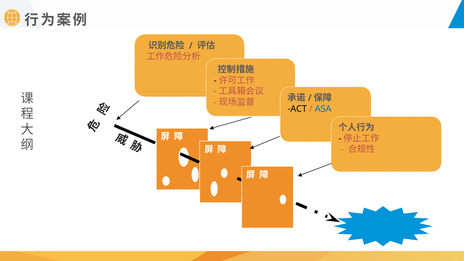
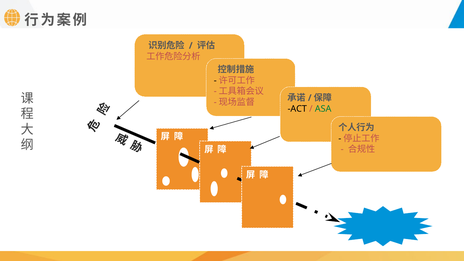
ASA colour: blue -> green
